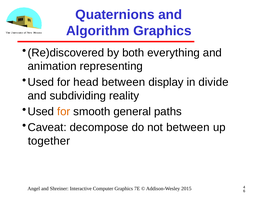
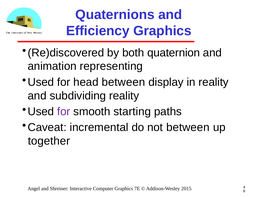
Algorithm: Algorithm -> Efficiency
everything: everything -> quaternion
in divide: divide -> reality
for at (64, 111) colour: orange -> purple
general: general -> starting
decompose: decompose -> incremental
